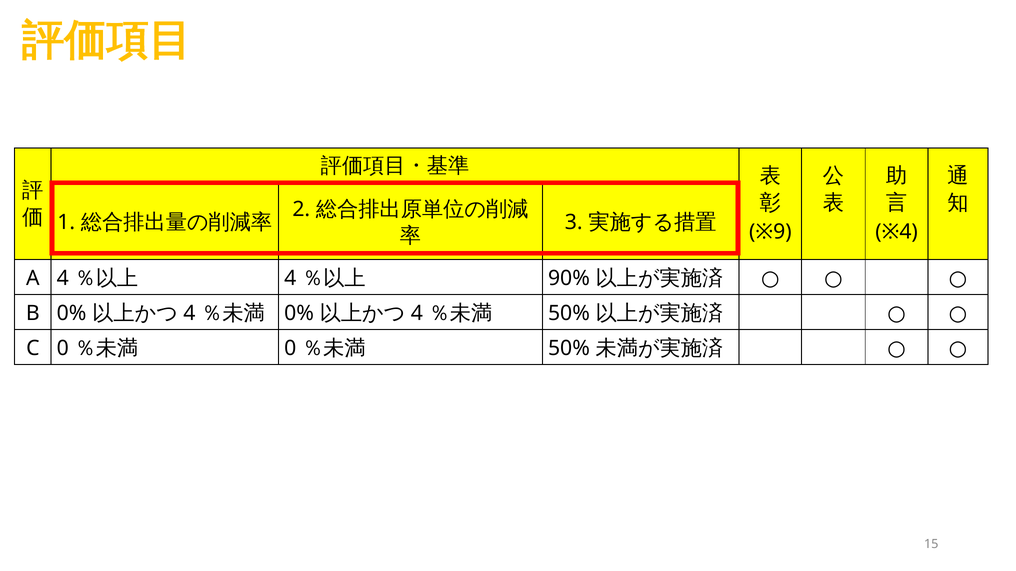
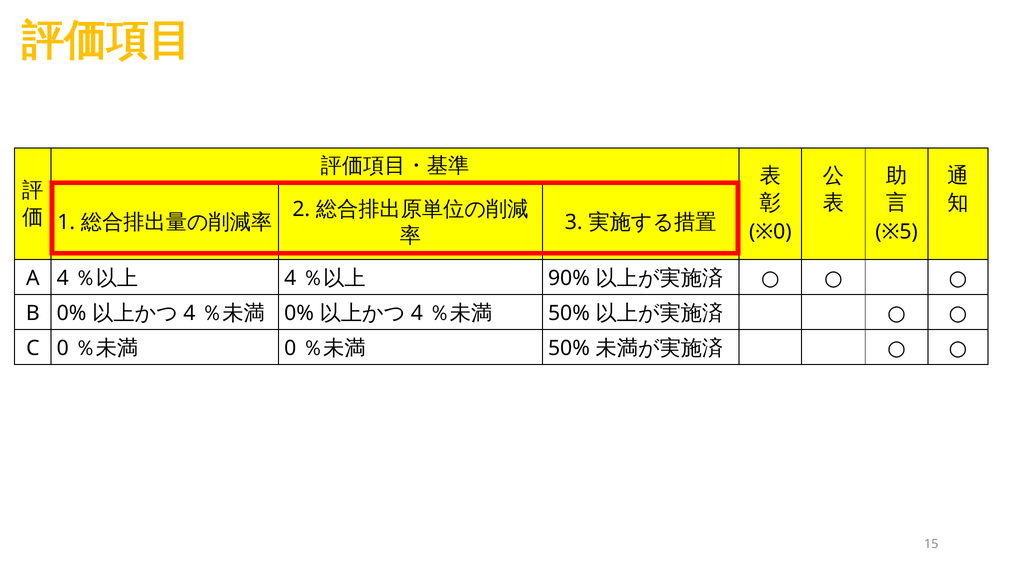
※9: ※9 -> ※0
※4: ※4 -> ※5
